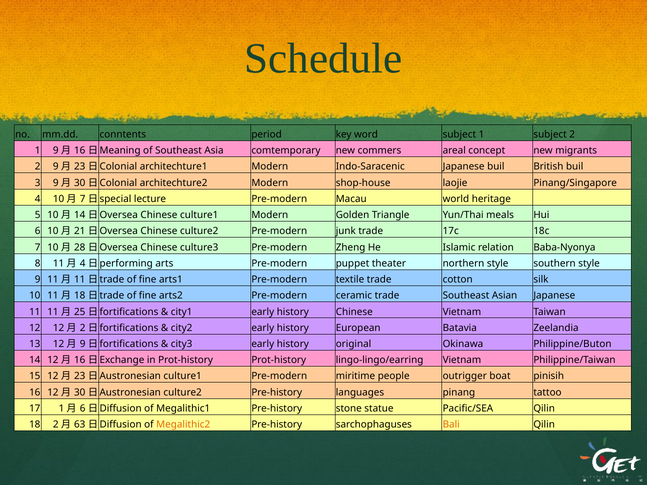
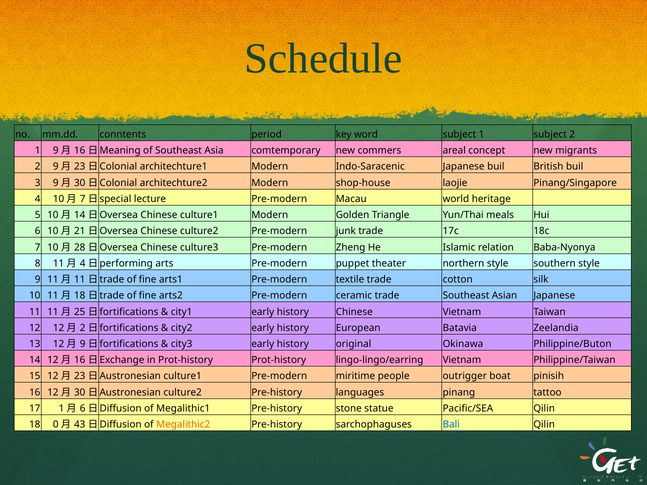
18 2: 2 -> 0
63: 63 -> 43
Bali colour: orange -> blue
